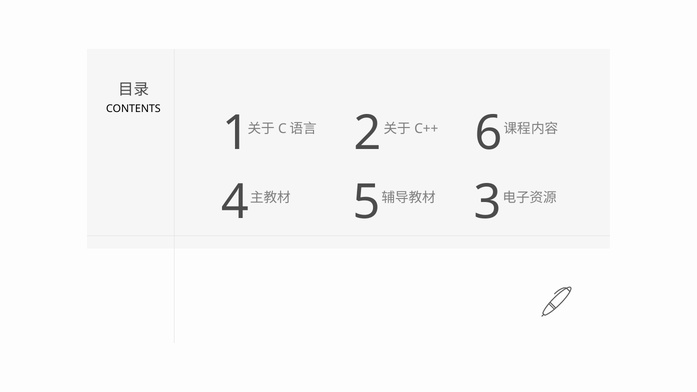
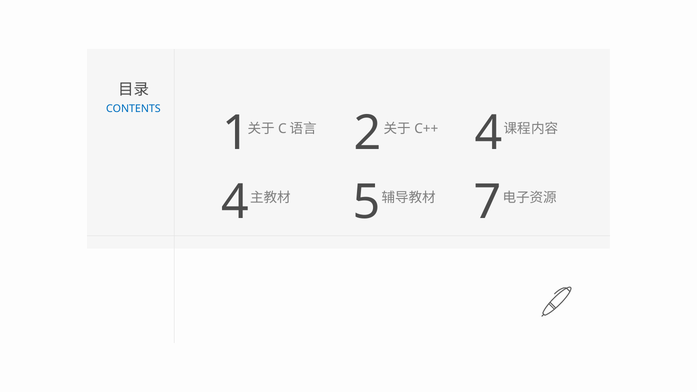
CONTENTS colour: black -> blue
6 at (489, 133): 6 -> 4
3: 3 -> 7
